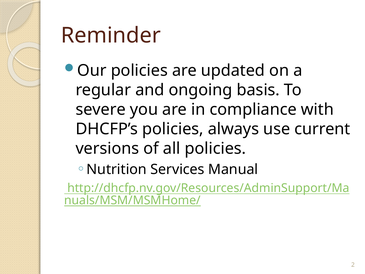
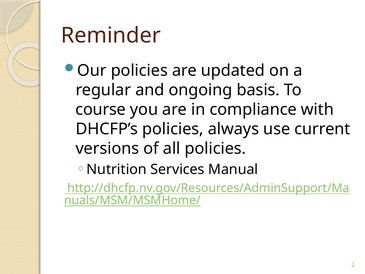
severe: severe -> course
